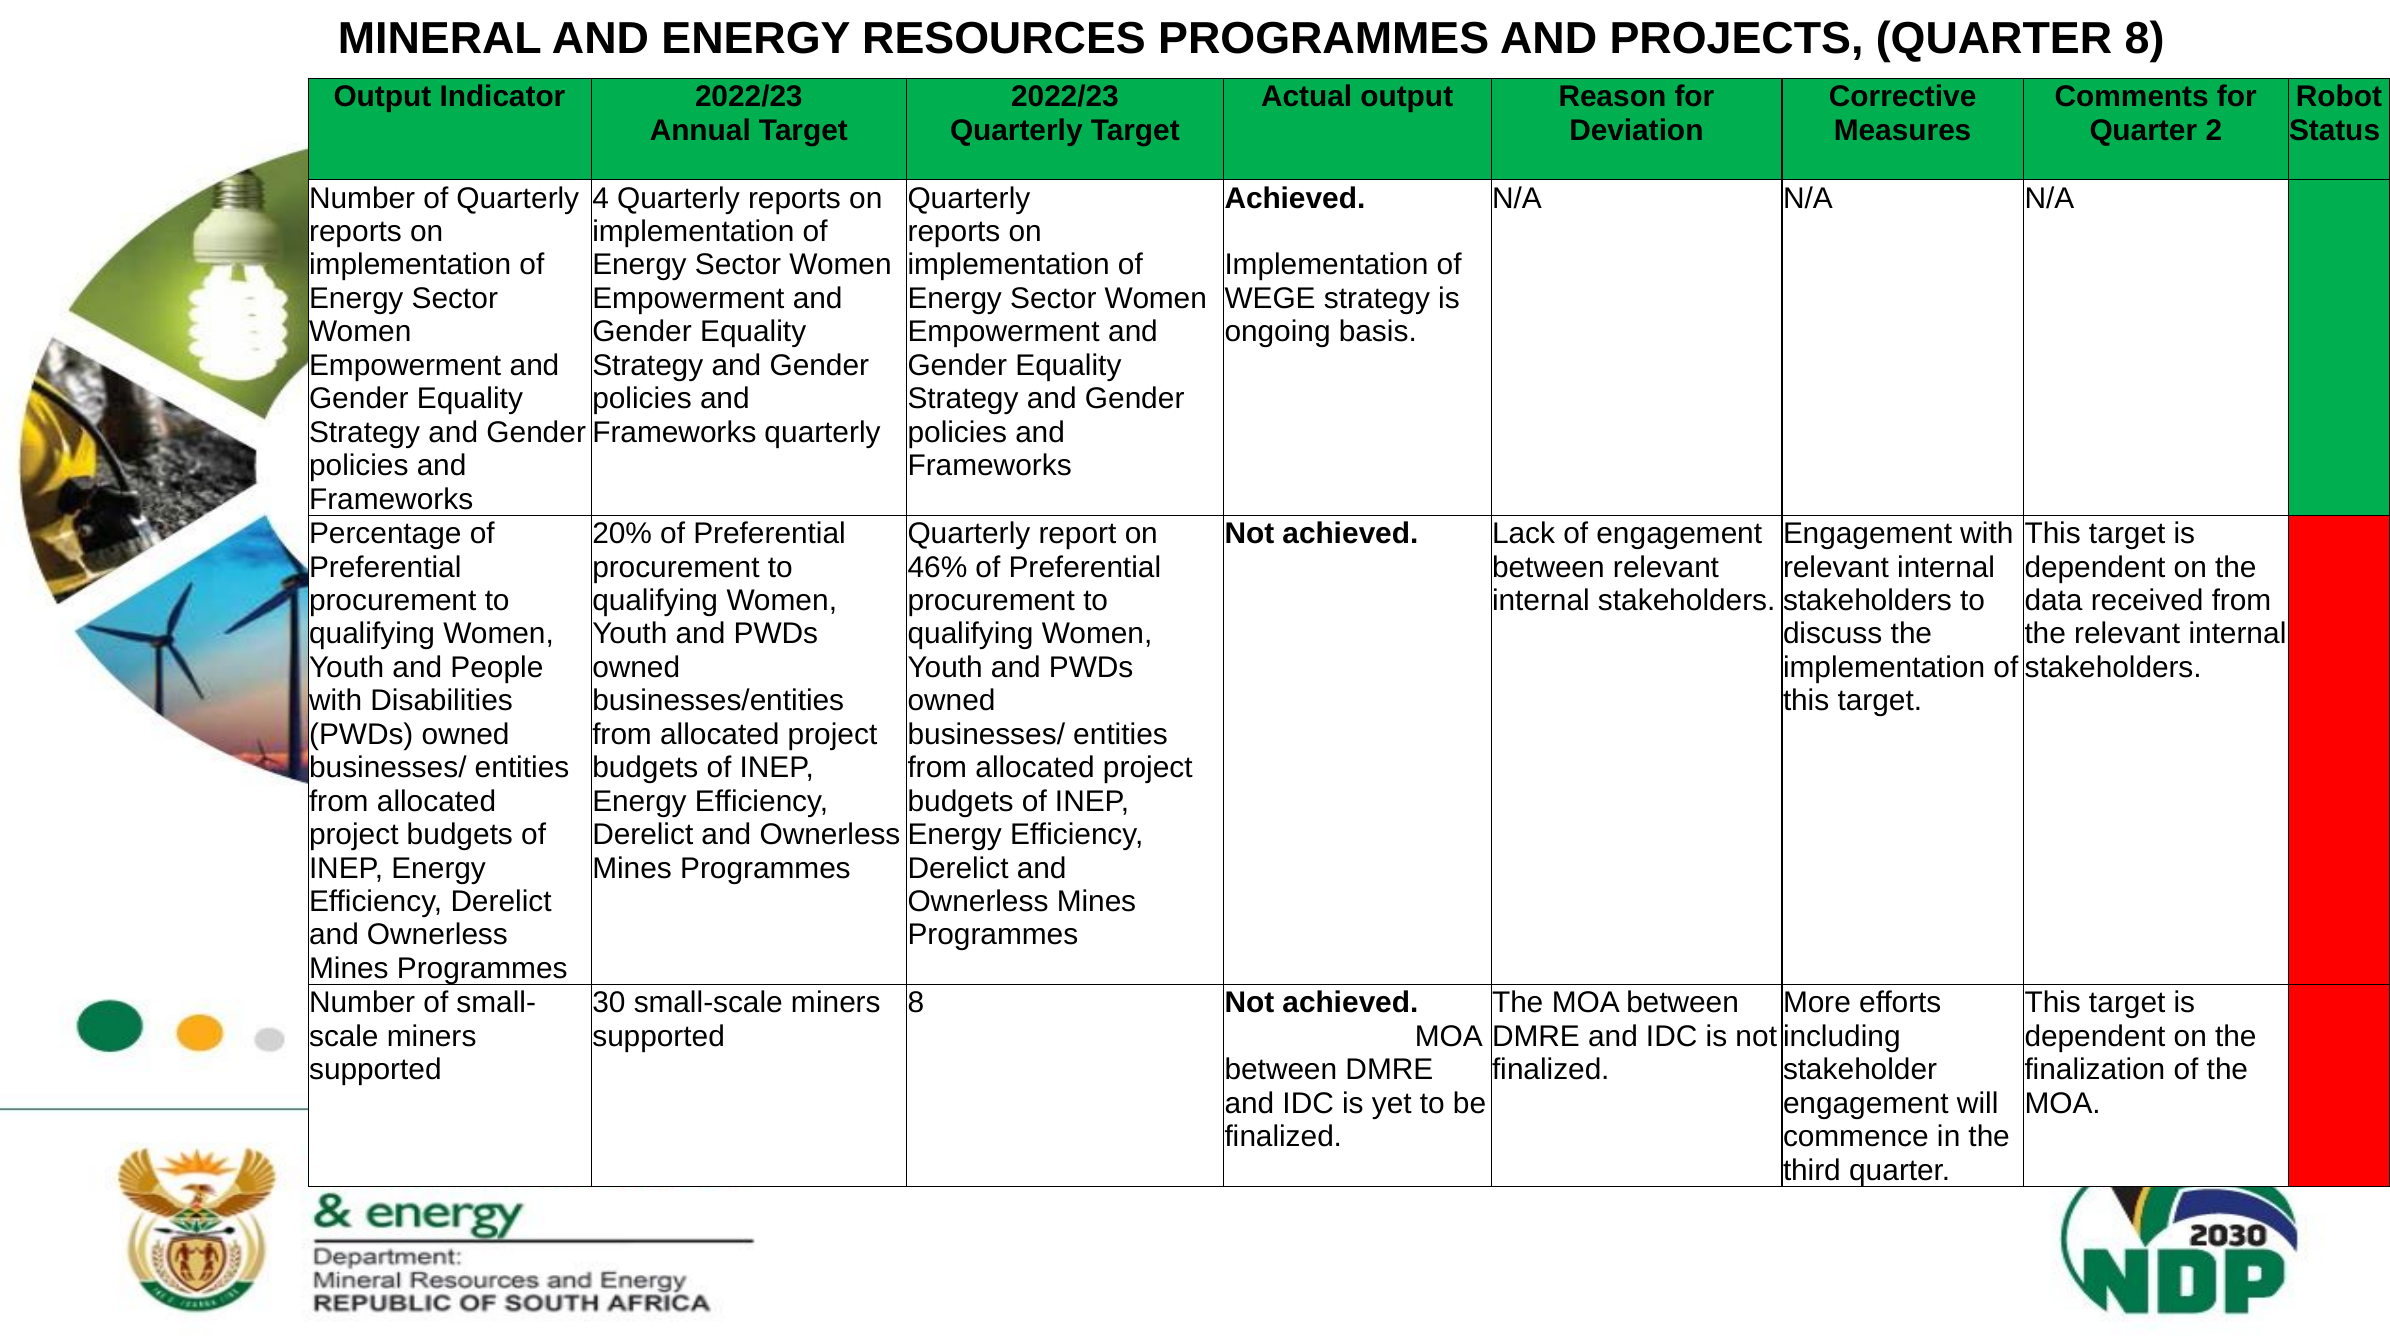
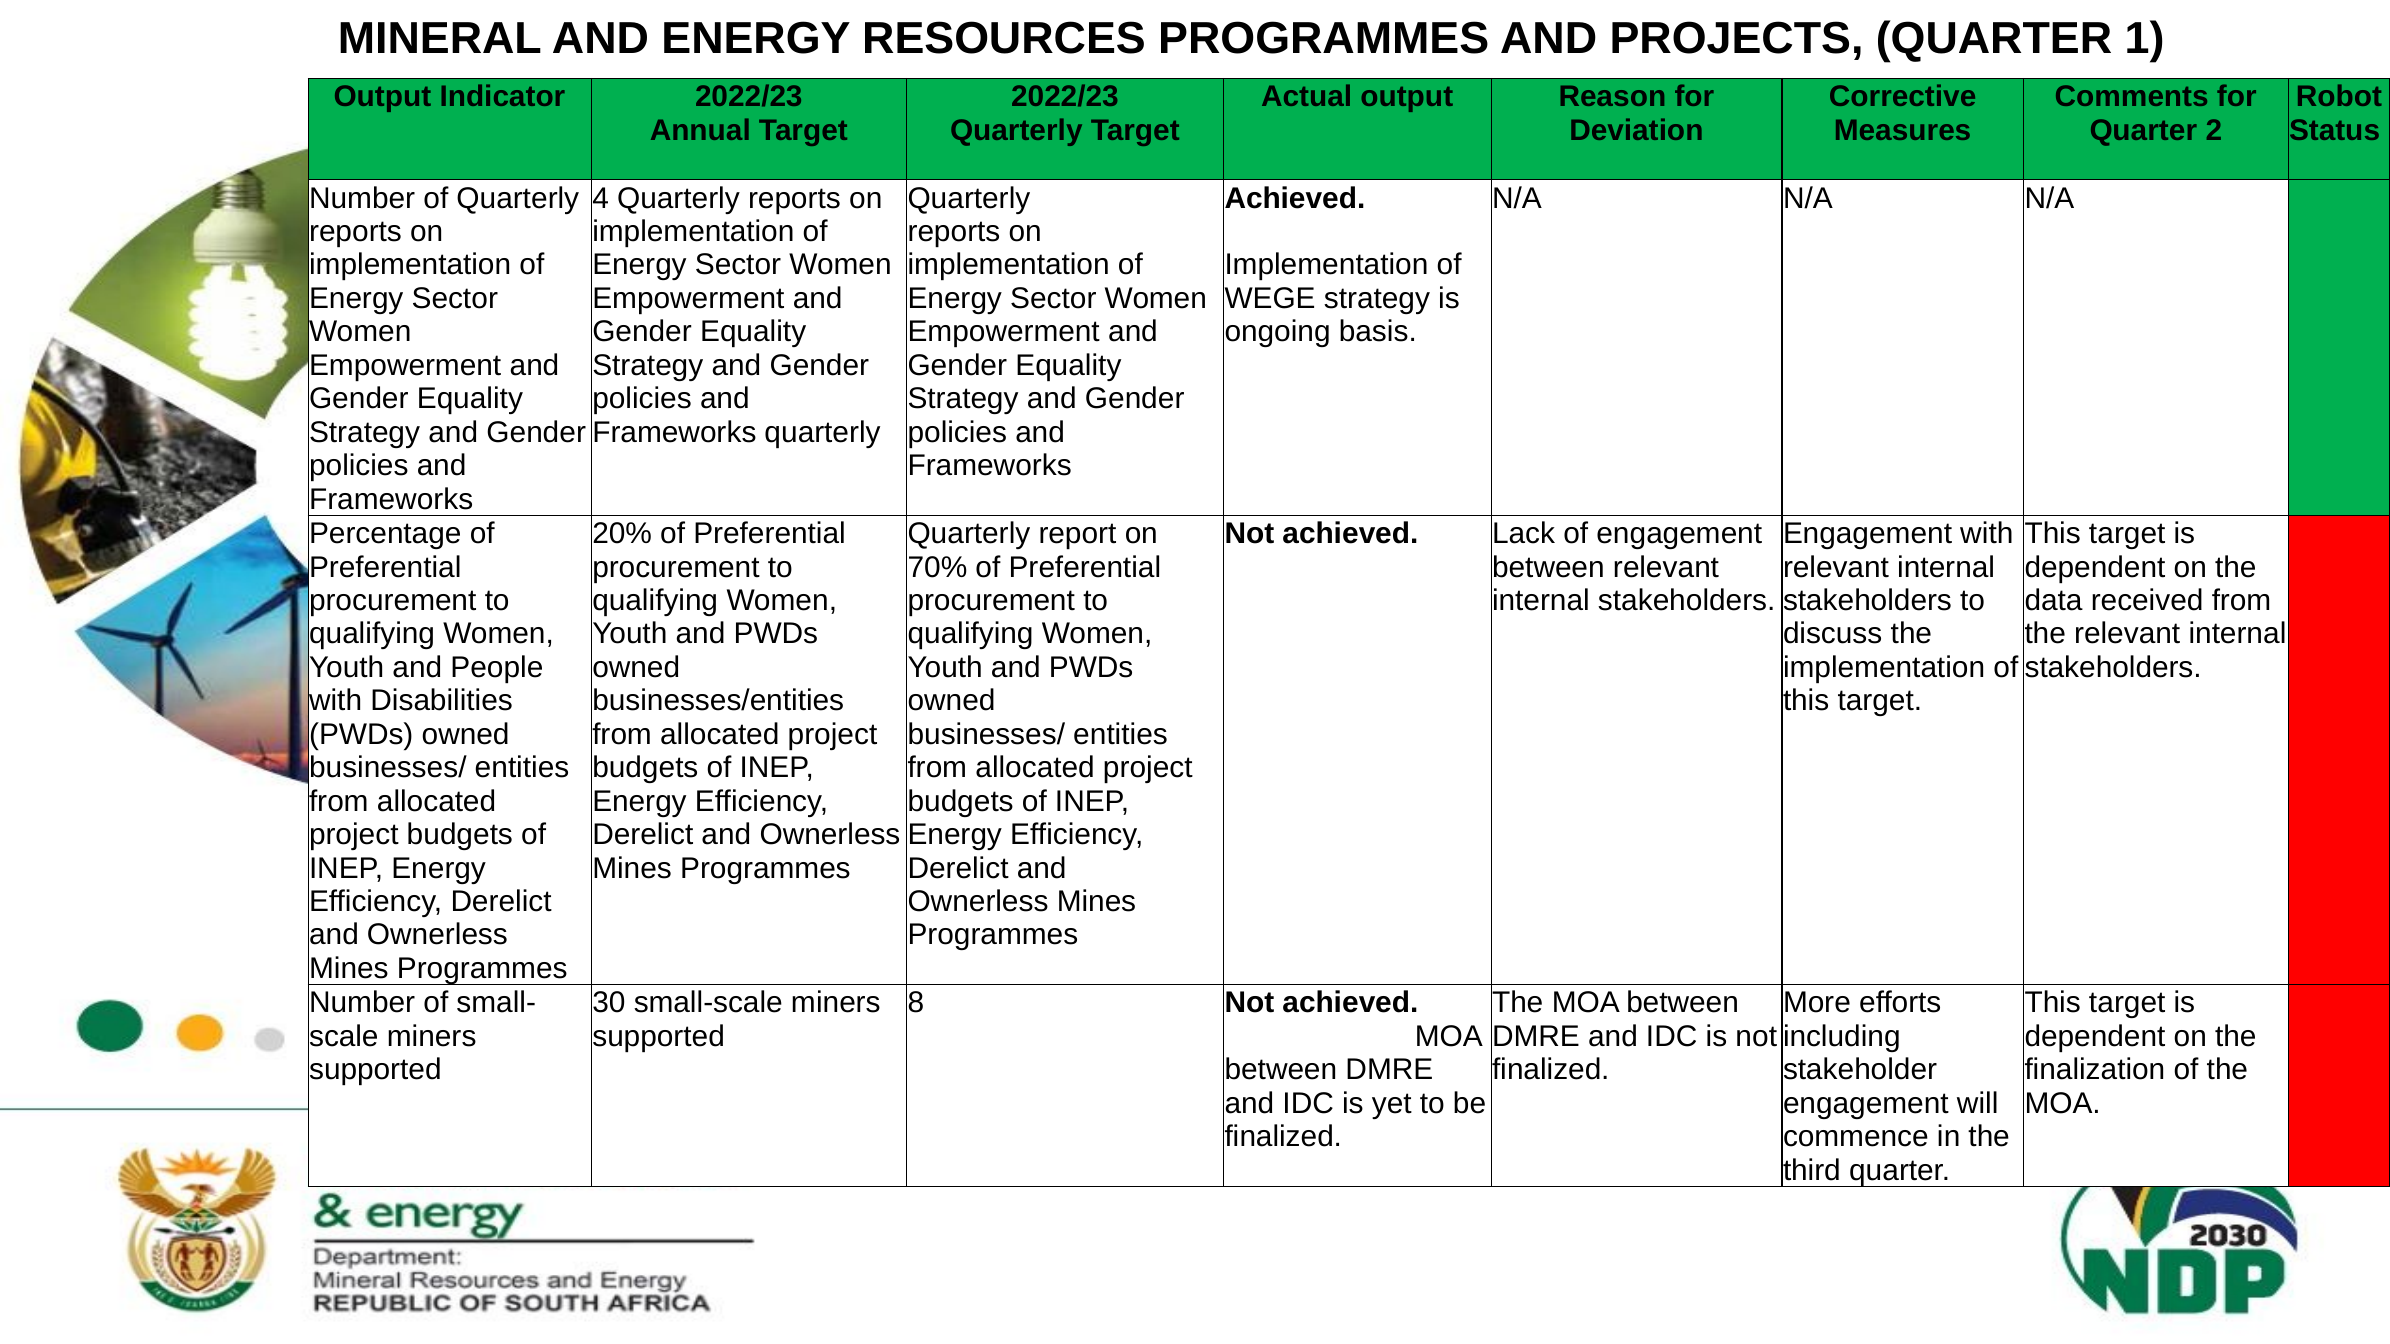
QUARTER 8: 8 -> 1
46%: 46% -> 70%
